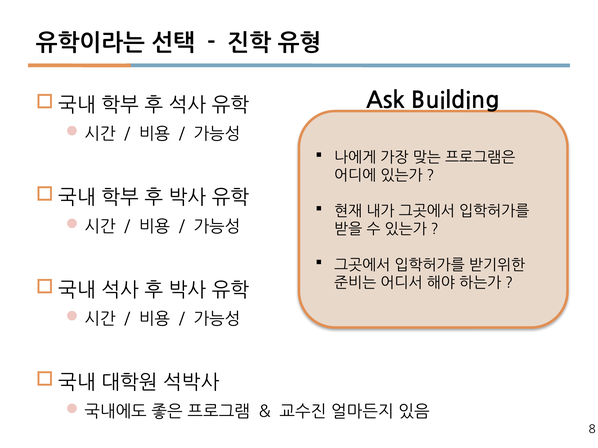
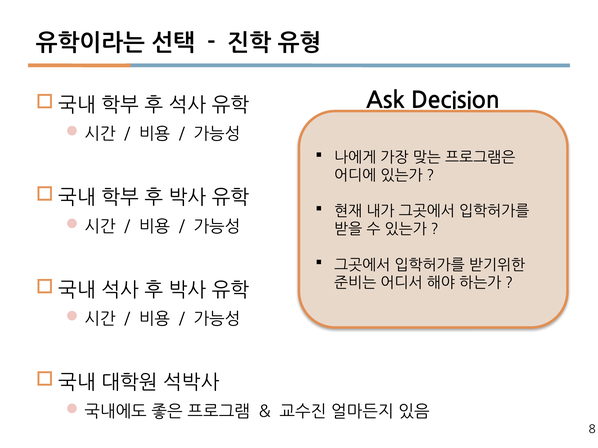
Building: Building -> Decision
